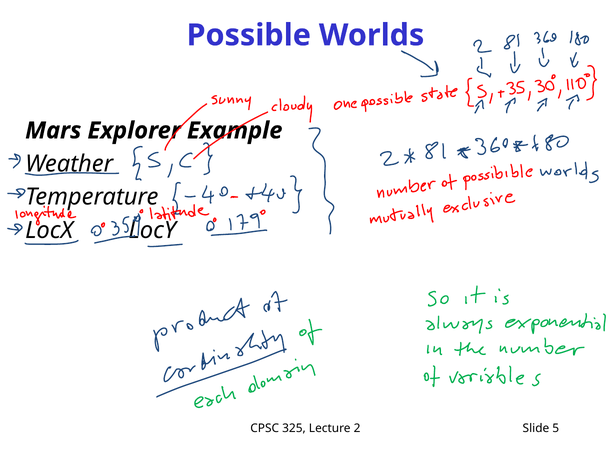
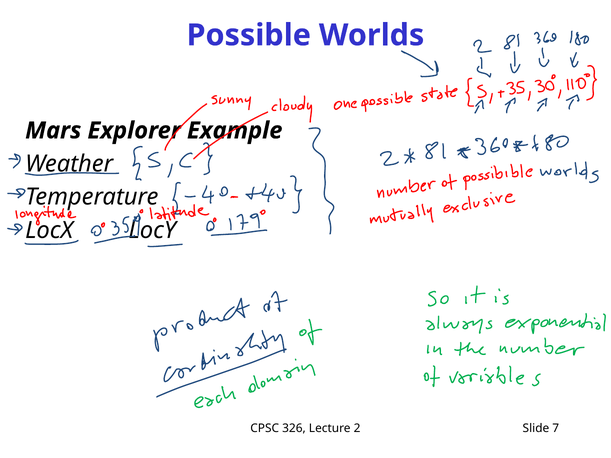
325: 325 -> 326
5: 5 -> 7
